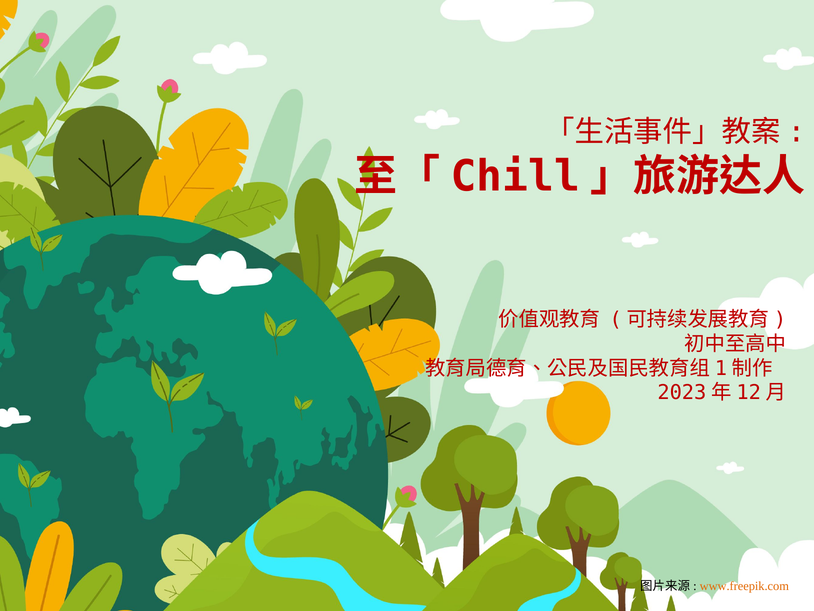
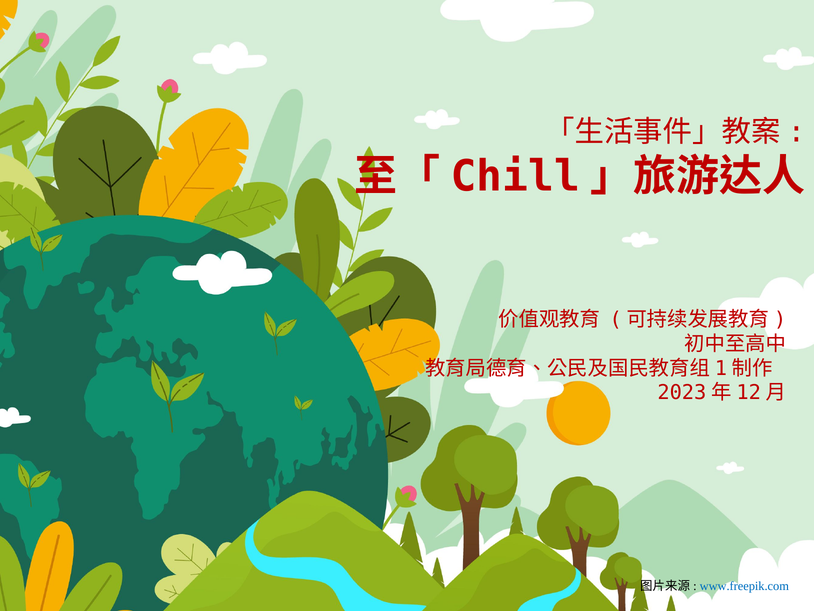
www.freepik.com colour: orange -> blue
